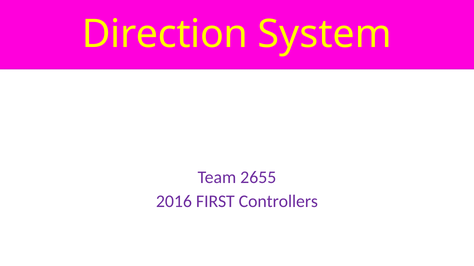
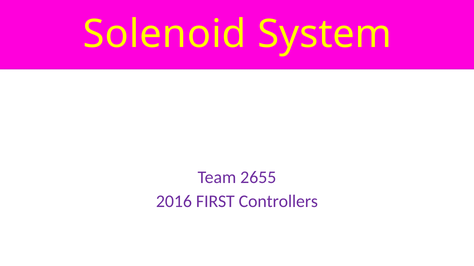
Direction: Direction -> Solenoid
